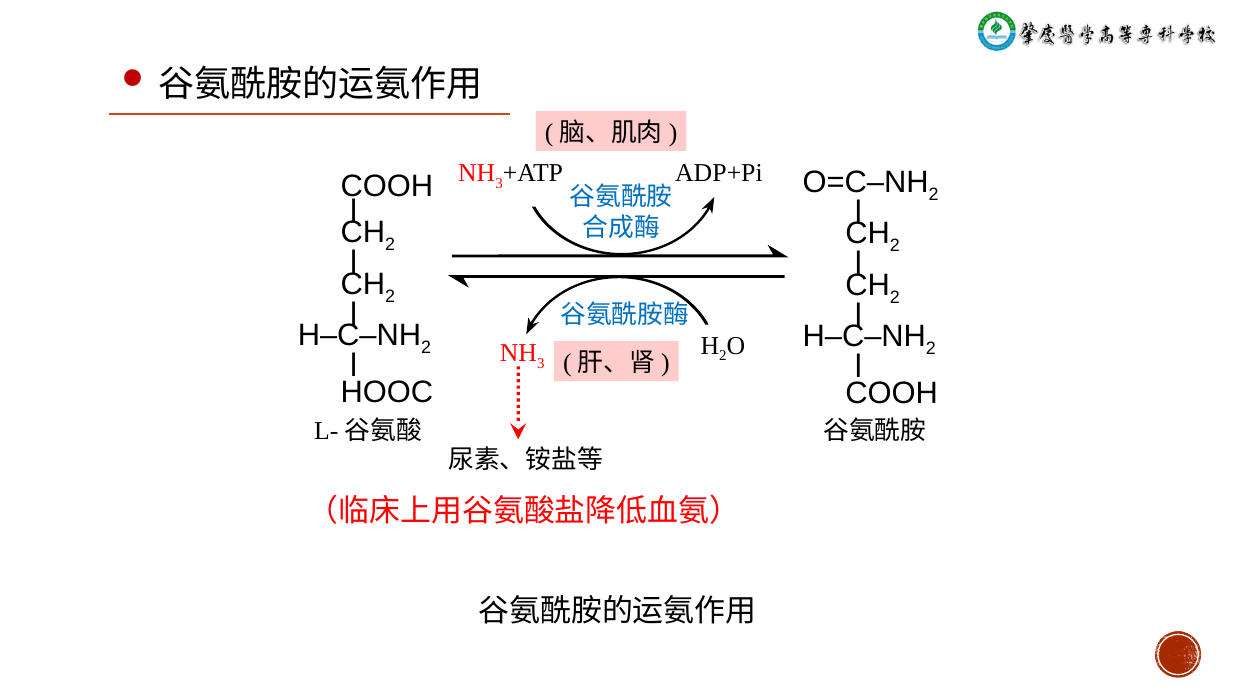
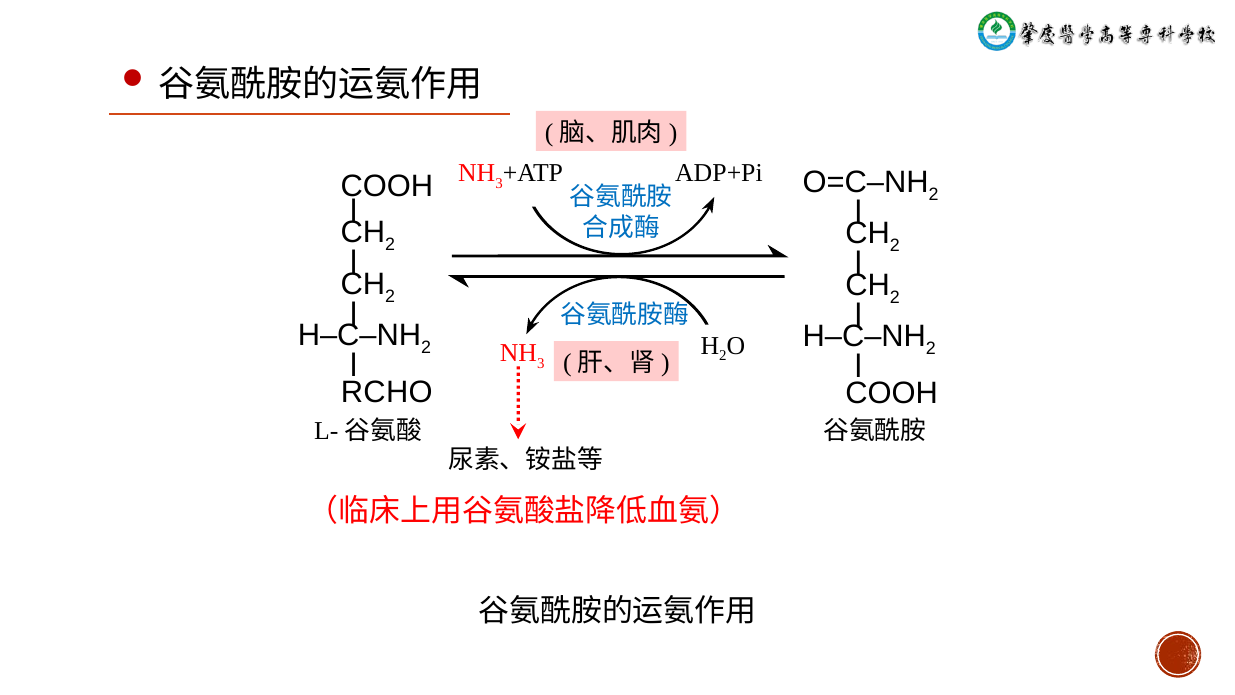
HOOC: HOOC -> RCHO
